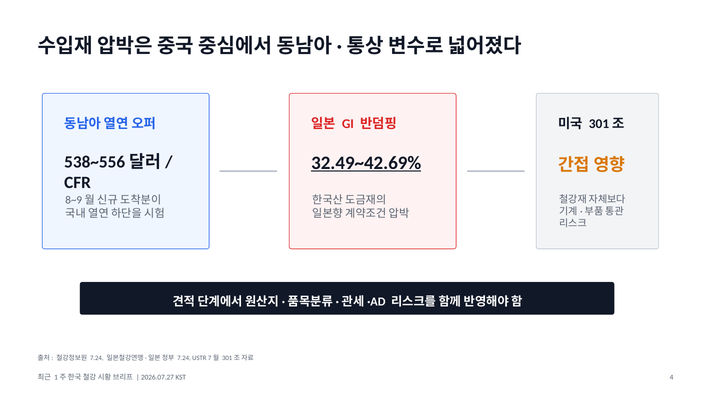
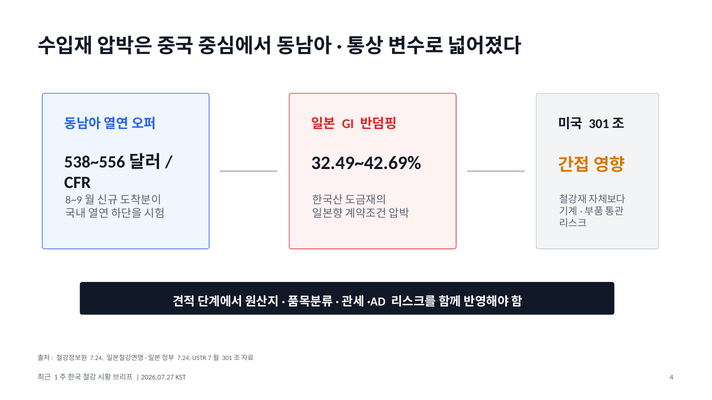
32.49~42.69% underline: present -> none
